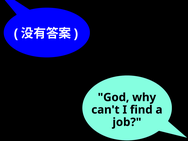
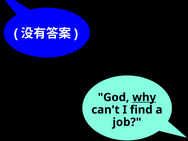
why underline: none -> present
